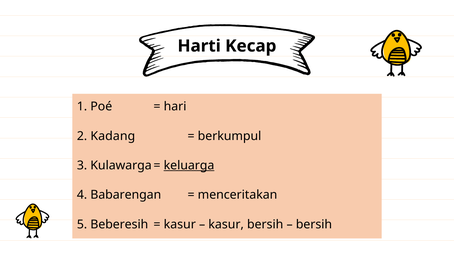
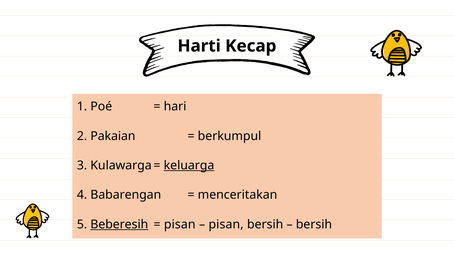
Kadang: Kadang -> Pakaian
Beberesih underline: none -> present
kasur at (180, 225): kasur -> pisan
kasur at (226, 225): kasur -> pisan
